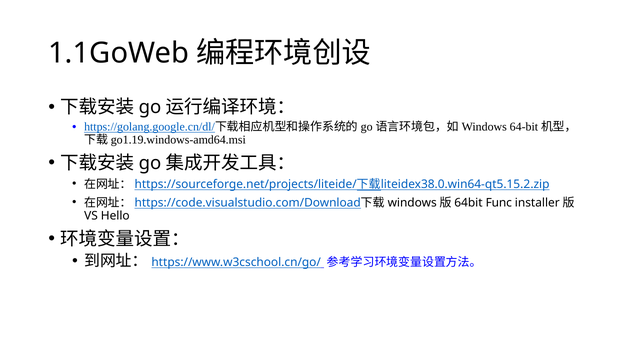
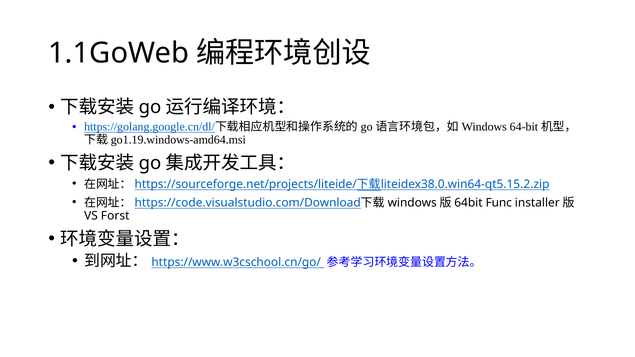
Hello: Hello -> Forst
